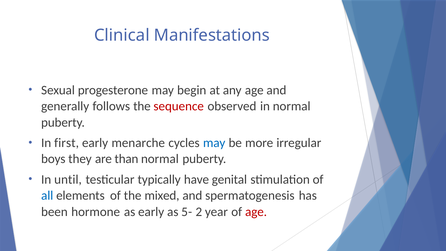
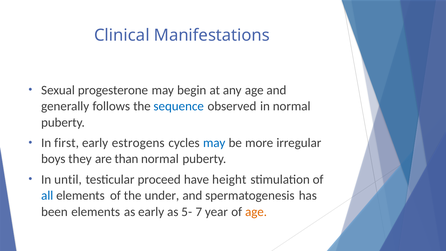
sequence colour: red -> blue
menarche: menarche -> estrogens
typically: typically -> proceed
genital: genital -> height
mixed: mixed -> under
been hormone: hormone -> elements
2: 2 -> 7
age at (256, 212) colour: red -> orange
